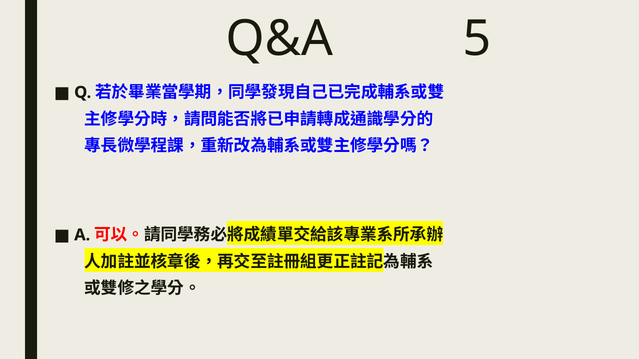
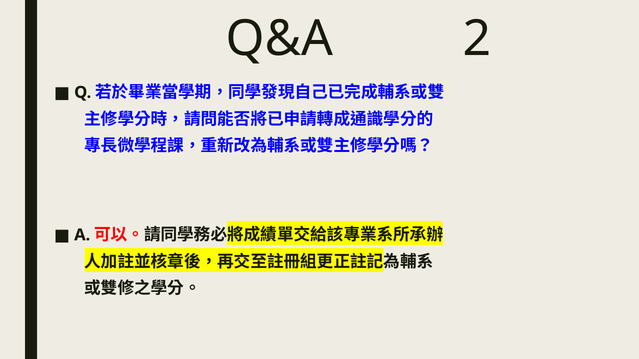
5: 5 -> 2
